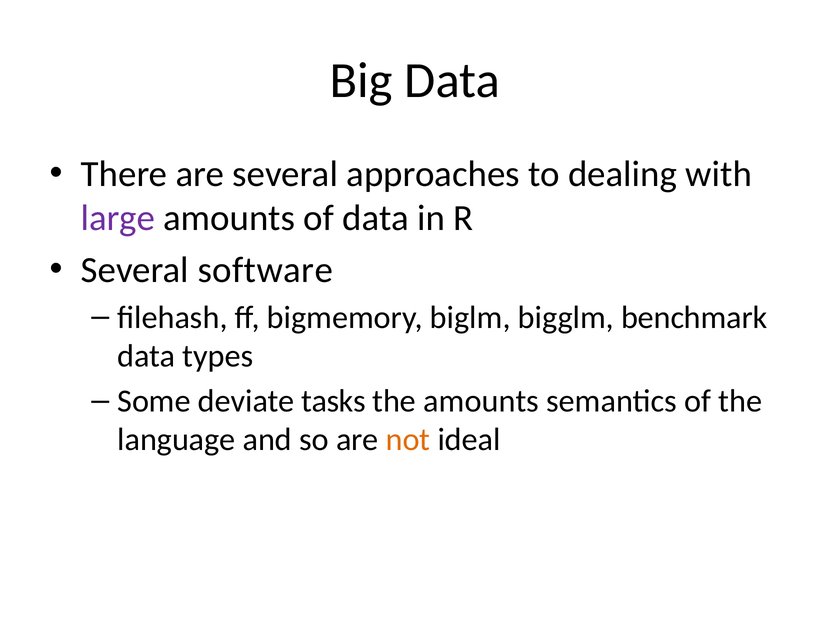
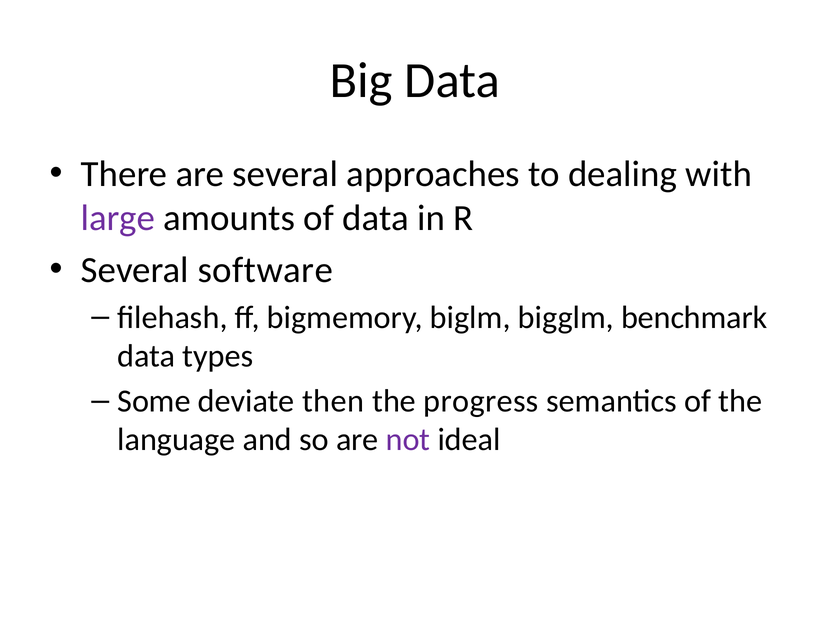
tasks: tasks -> then
the amounts: amounts -> progress
not colour: orange -> purple
